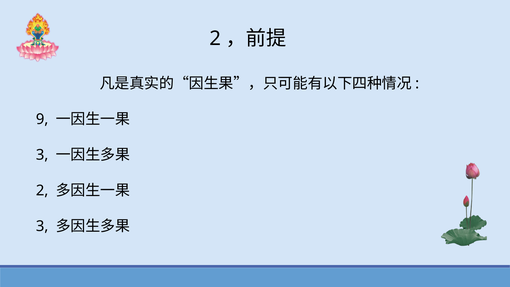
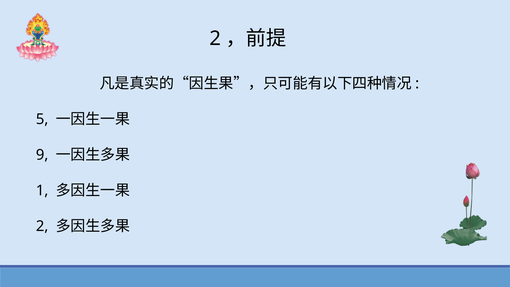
9: 9 -> 5
3 at (42, 155): 3 -> 9
2 at (42, 191): 2 -> 1
3 at (42, 226): 3 -> 2
